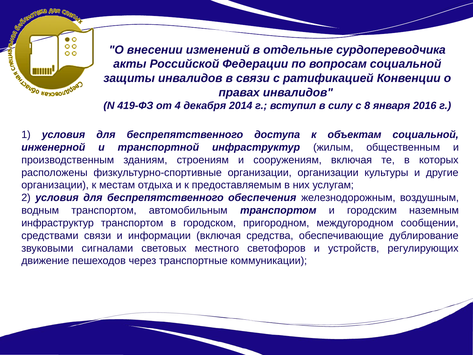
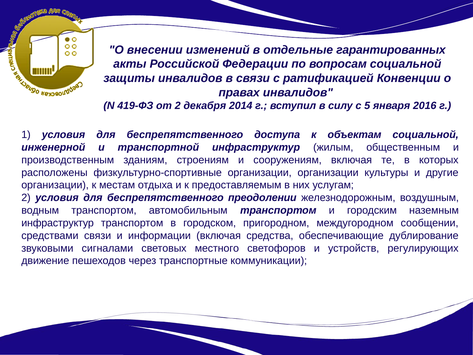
сурдопереводчика: сурдопереводчика -> гарантированных
от 4: 4 -> 2
8: 8 -> 5
обеспечения: обеспечения -> преодолении
